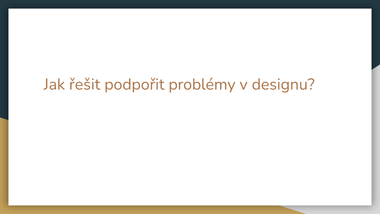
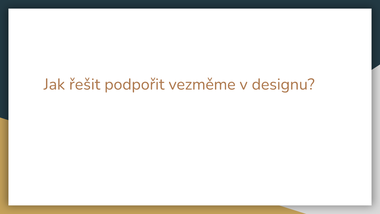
problémy: problémy -> vezměme
